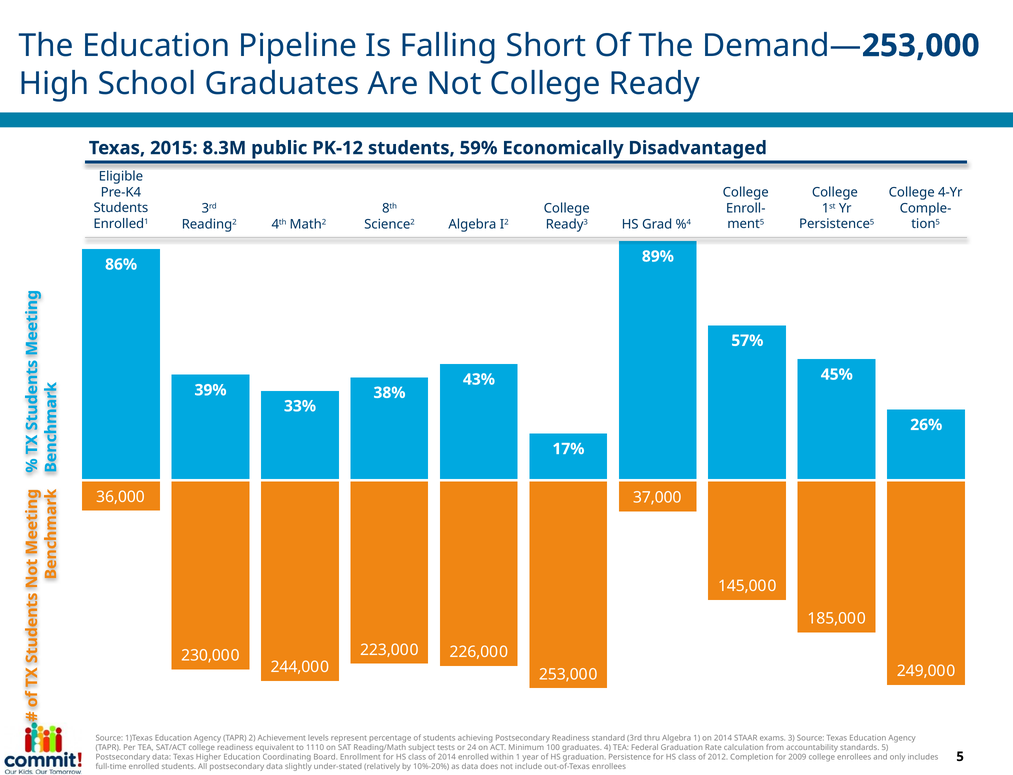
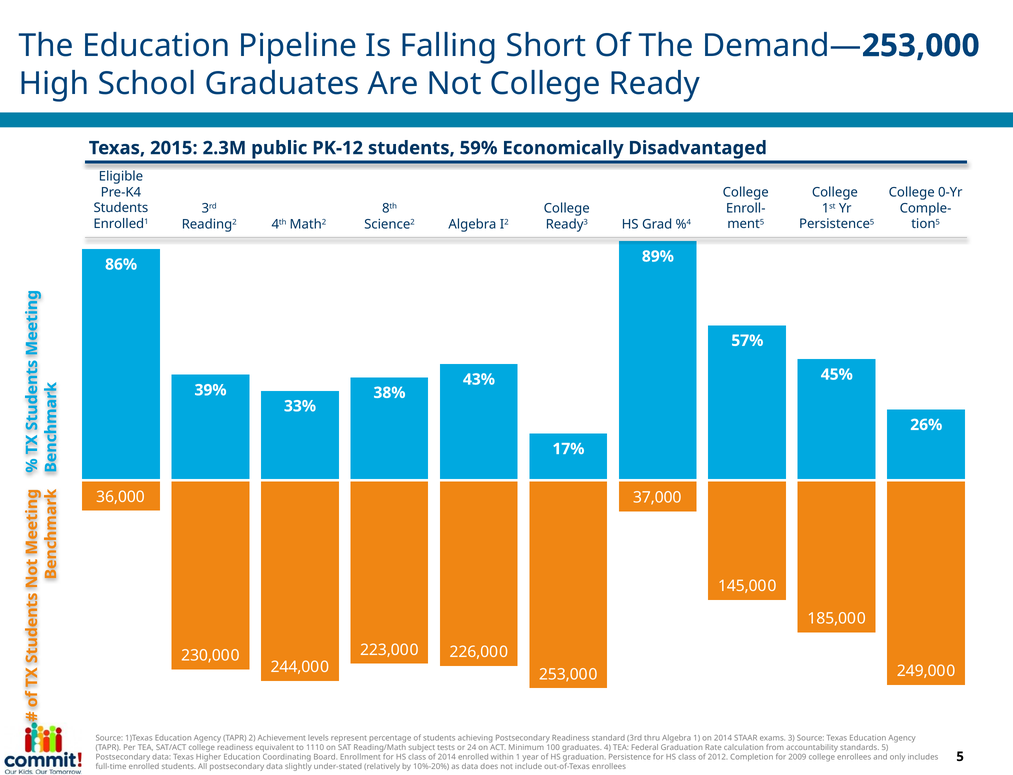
8.3M: 8.3M -> 2.3M
4-Yr: 4-Yr -> 0-Yr
